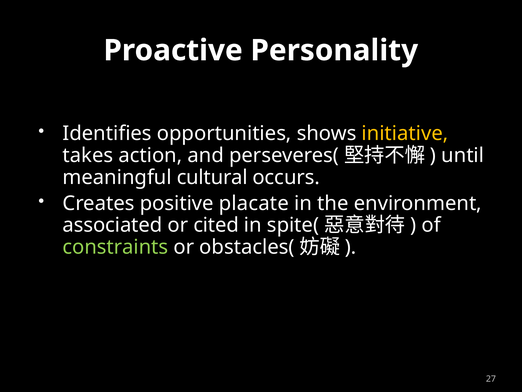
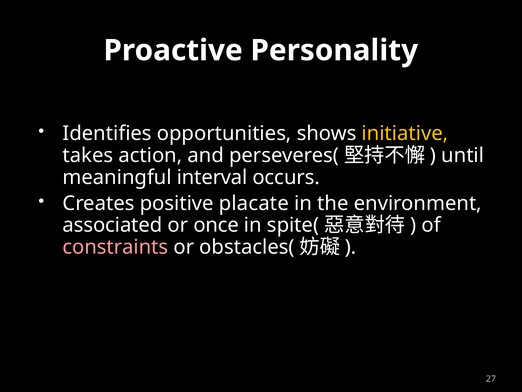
cultural: cultural -> interval
cited: cited -> once
constraints colour: light green -> pink
